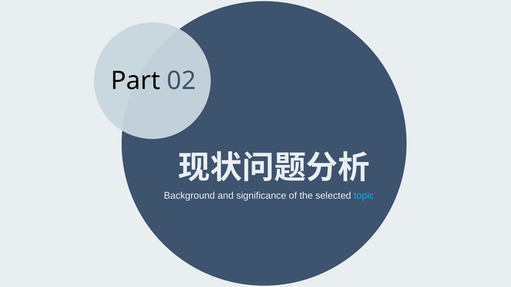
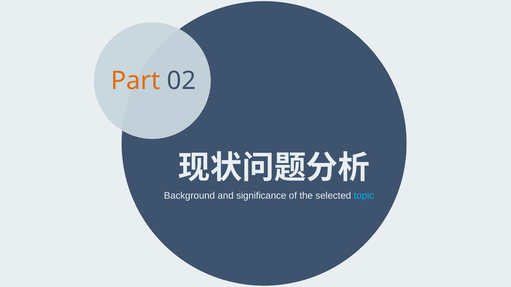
Part colour: black -> orange
